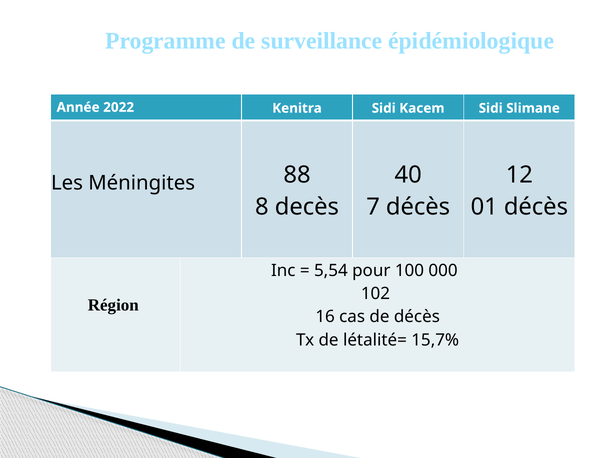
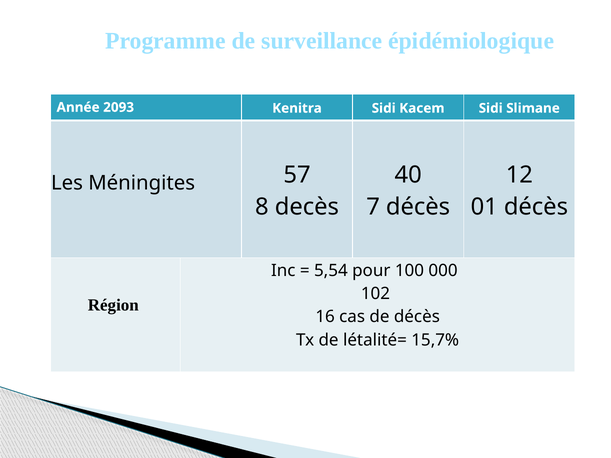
2022: 2022 -> 2093
88: 88 -> 57
